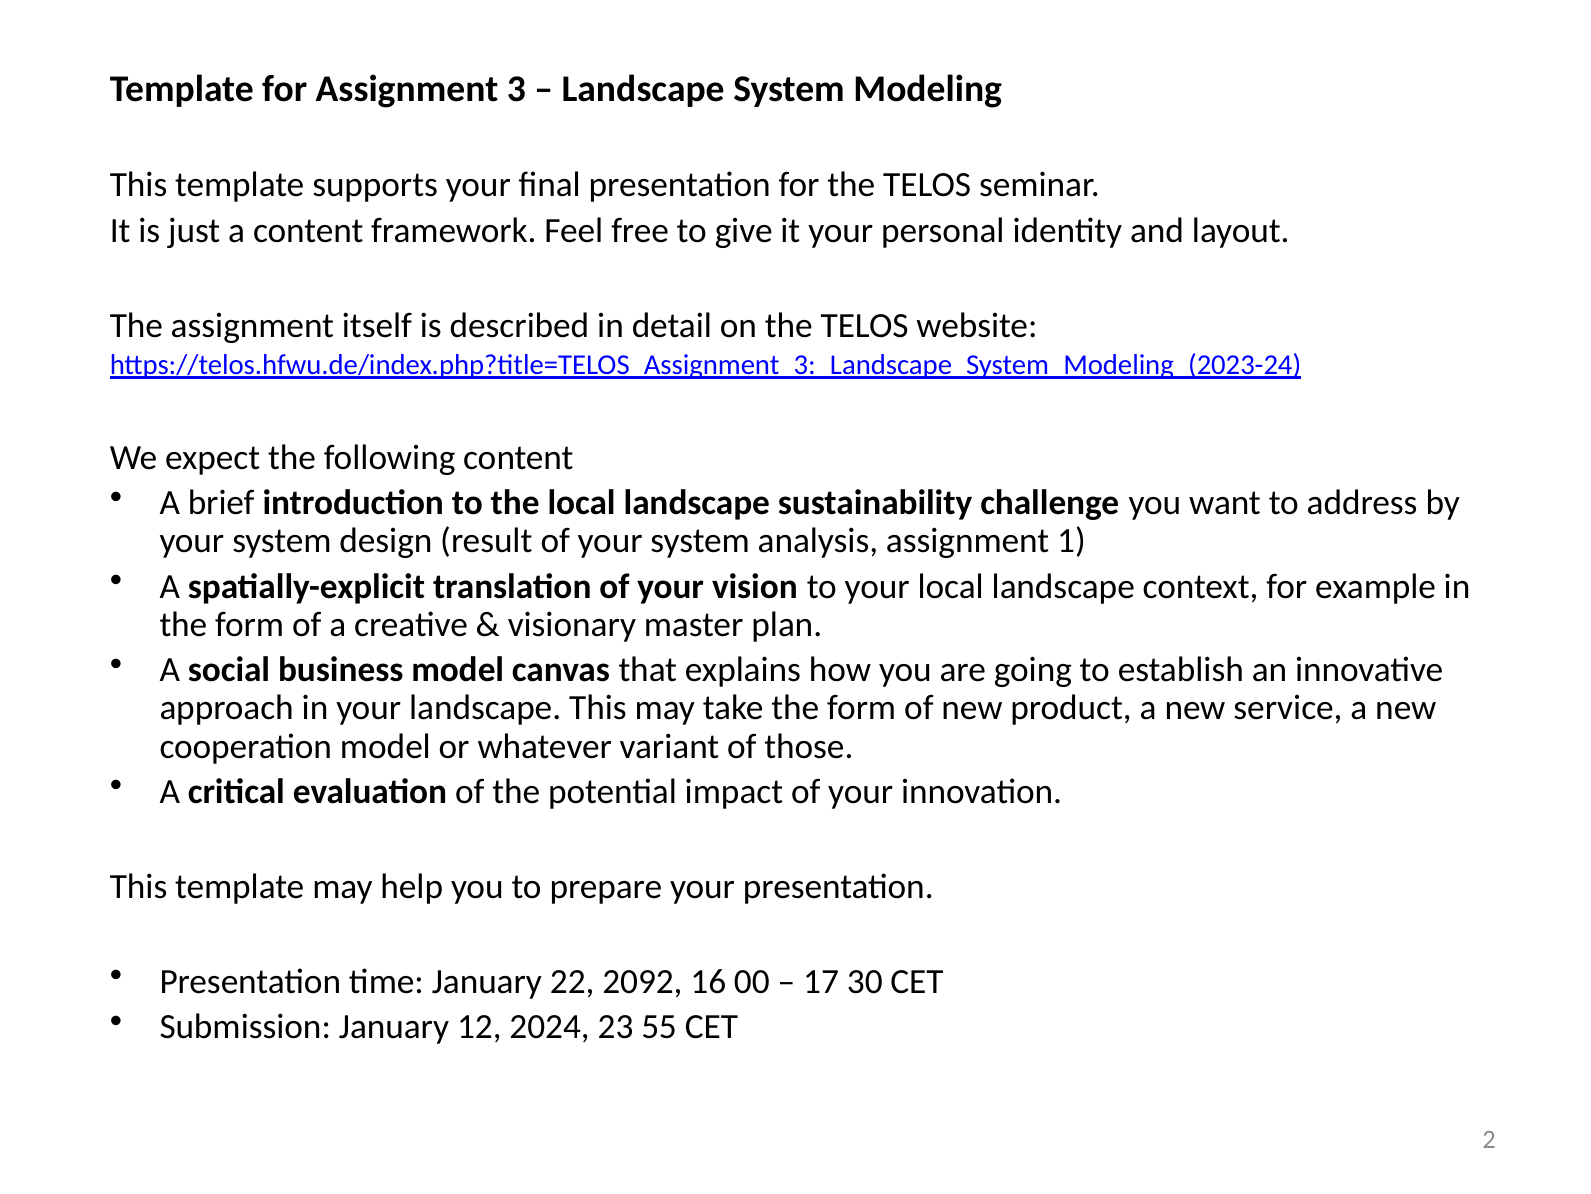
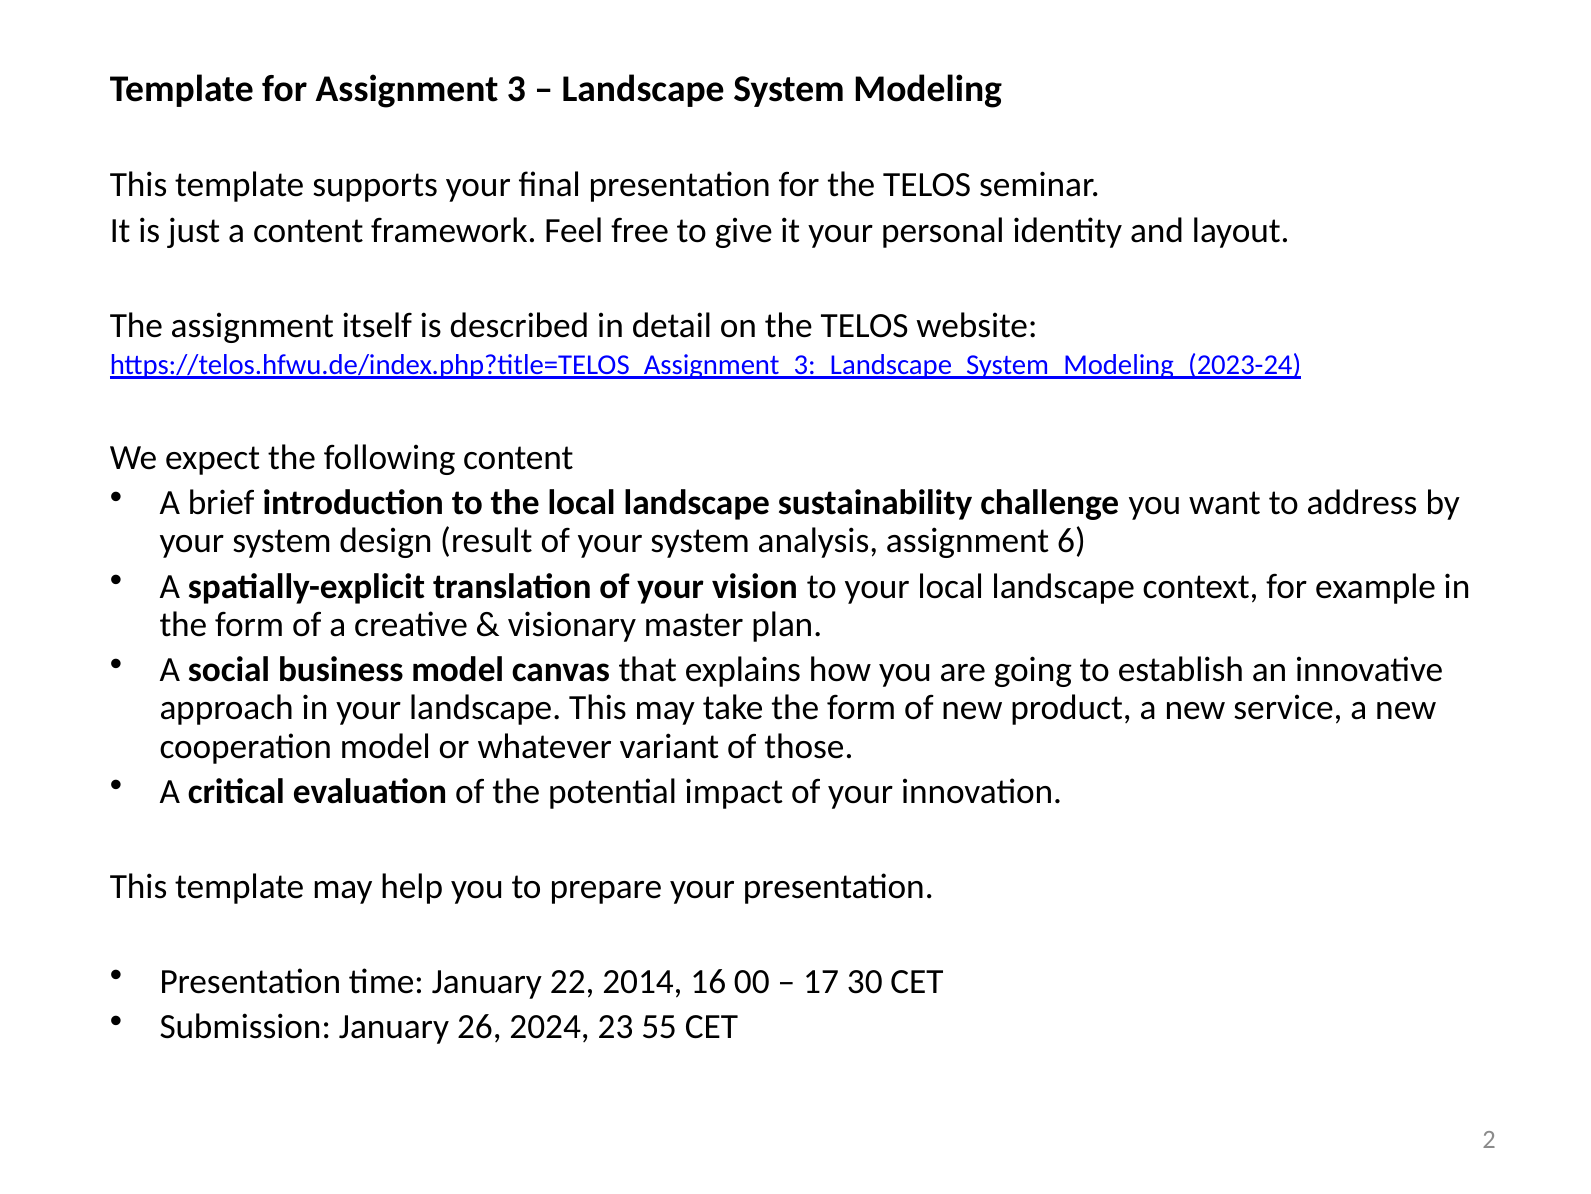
1: 1 -> 6
2092: 2092 -> 2014
12: 12 -> 26
